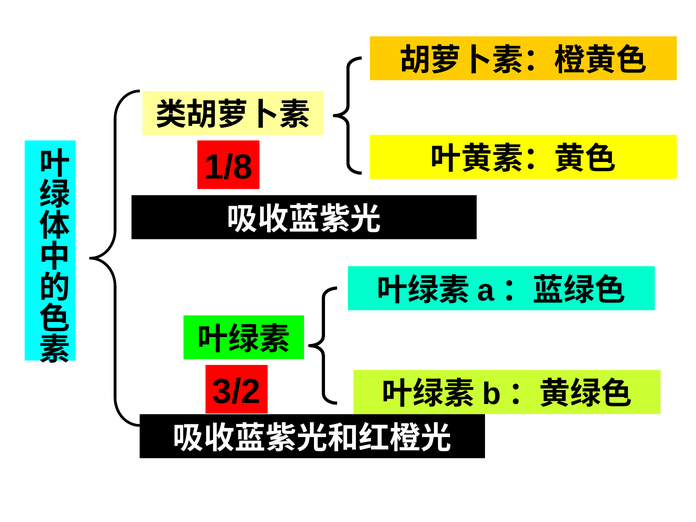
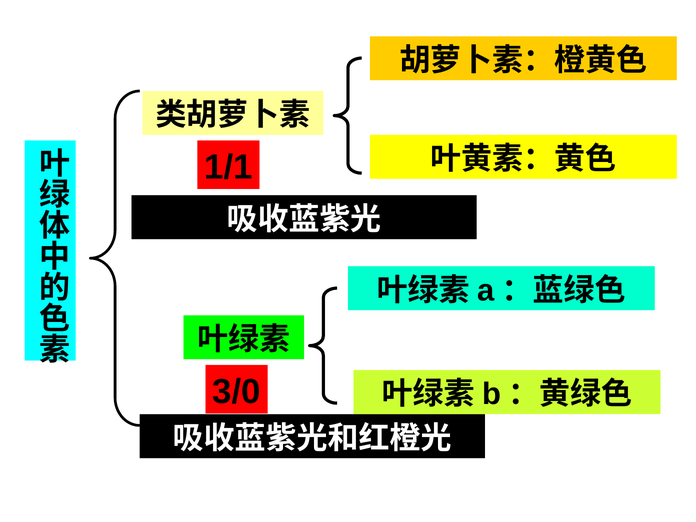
1/8: 1/8 -> 1/1
3/2: 3/2 -> 3/0
